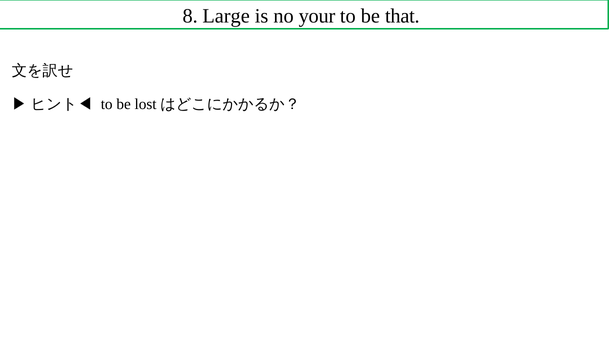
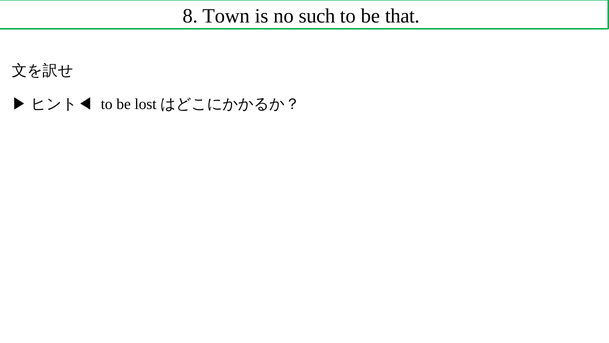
Large: Large -> Town
your: your -> such
